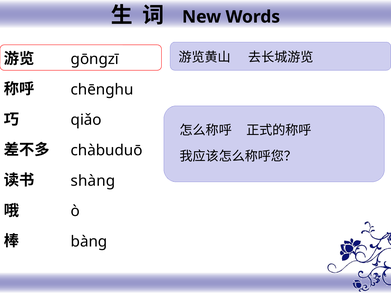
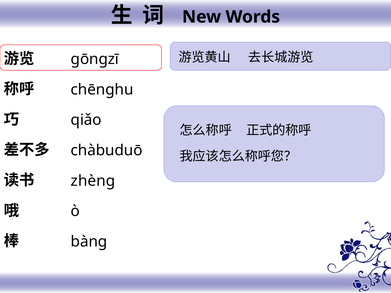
shàng: shàng -> zhèng
